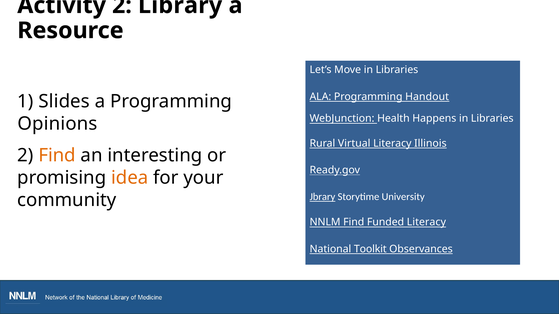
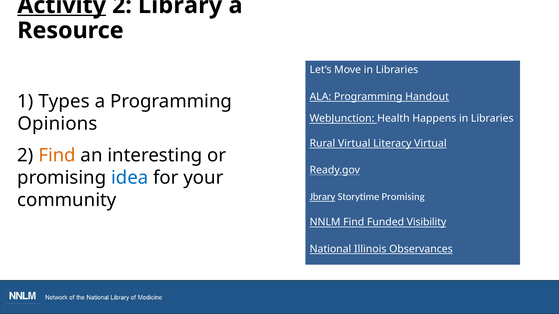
Activity underline: none -> present
Slides: Slides -> Types
Literacy Illinois: Illinois -> Virtual
idea colour: orange -> blue
Storytime University: University -> Promising
Funded Literacy: Literacy -> Visibility
Toolkit: Toolkit -> Illinois
